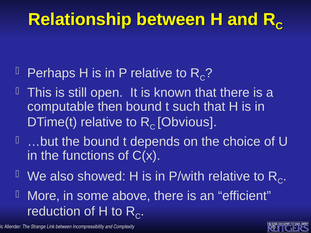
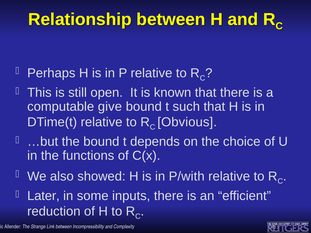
then: then -> give
More: More -> Later
above: above -> inputs
